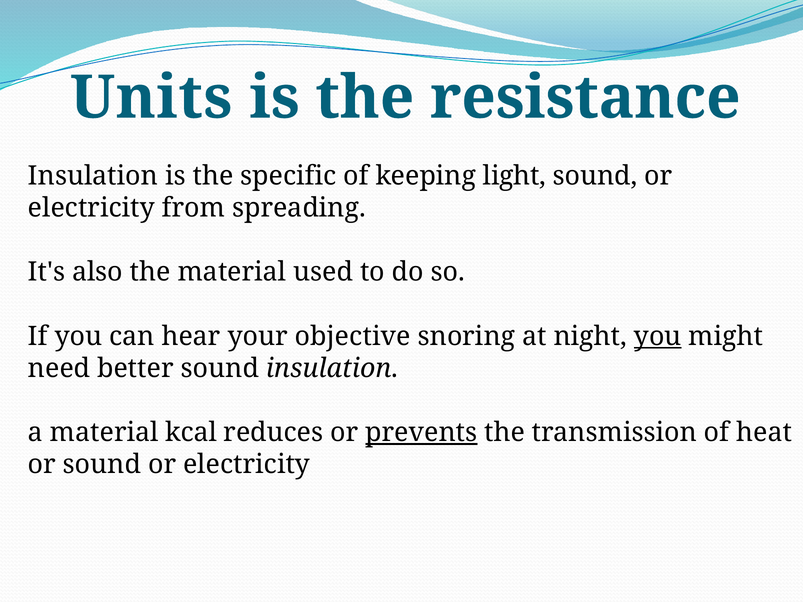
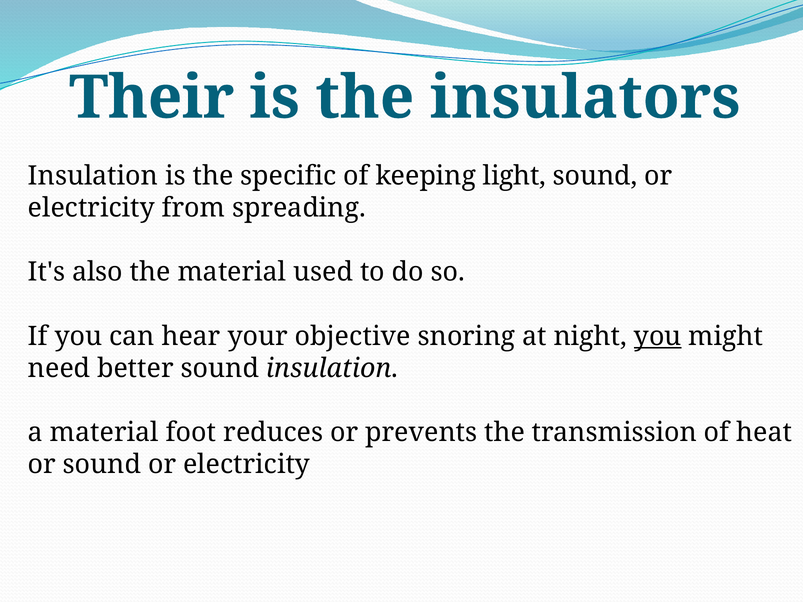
Units: Units -> Their
resistance: resistance -> insulators
kcal: kcal -> foot
prevents underline: present -> none
